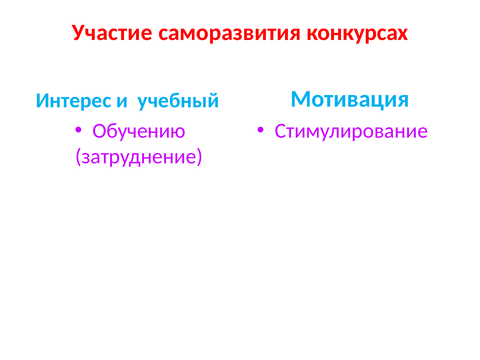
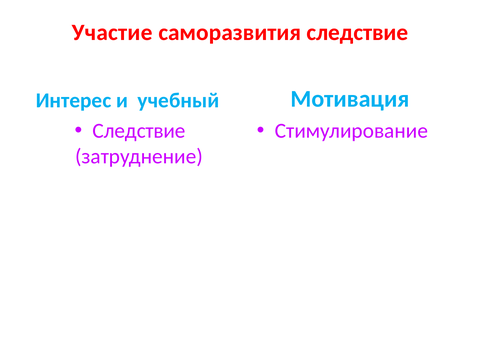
саморазвития конкурсах: конкурсах -> следствие
Обучению at (139, 131): Обучению -> Следствие
